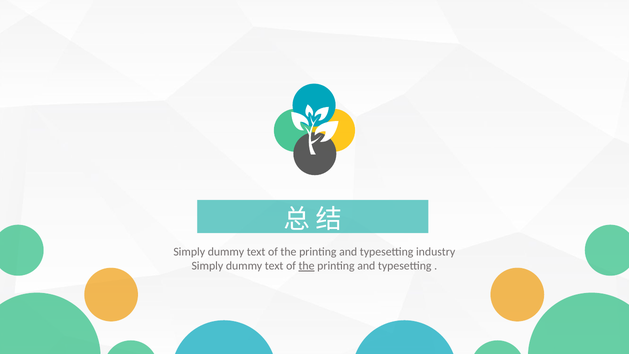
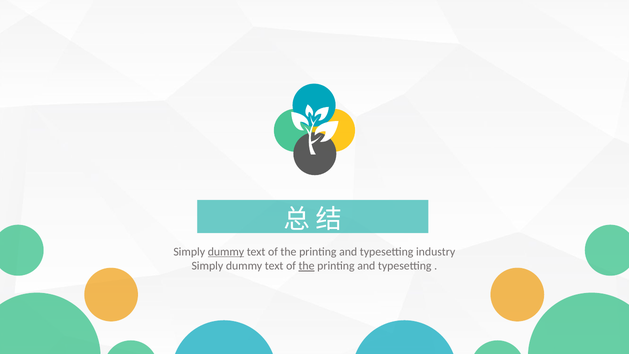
dummy at (226, 252) underline: none -> present
